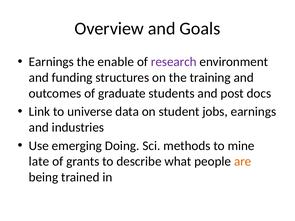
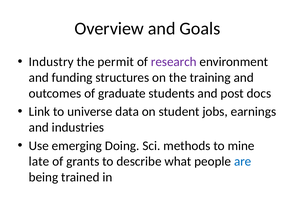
Earnings at (51, 62): Earnings -> Industry
enable: enable -> permit
are colour: orange -> blue
